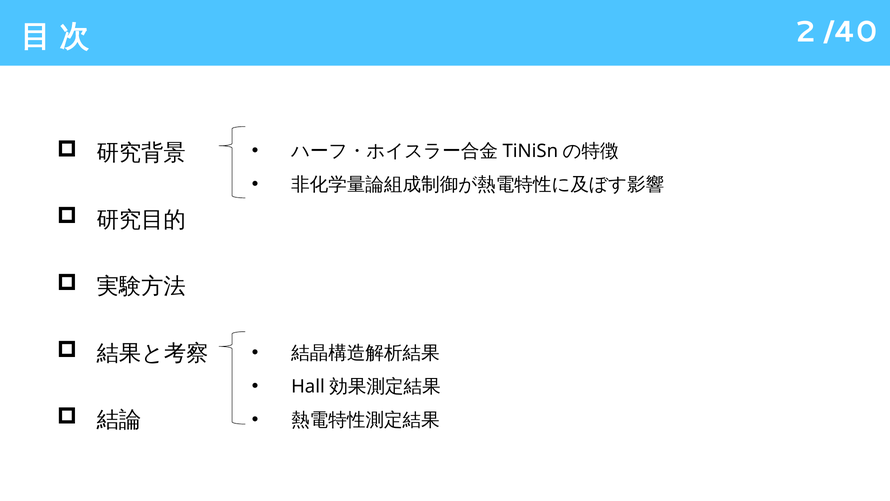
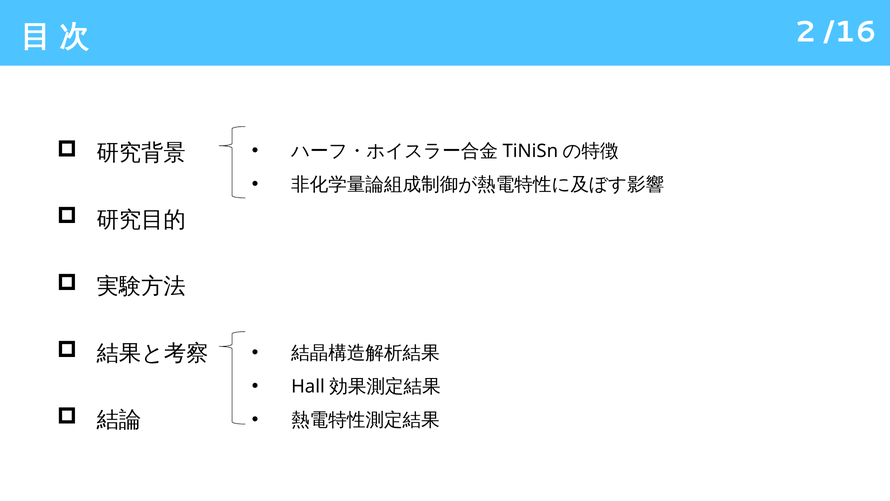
/40: /40 -> /16
